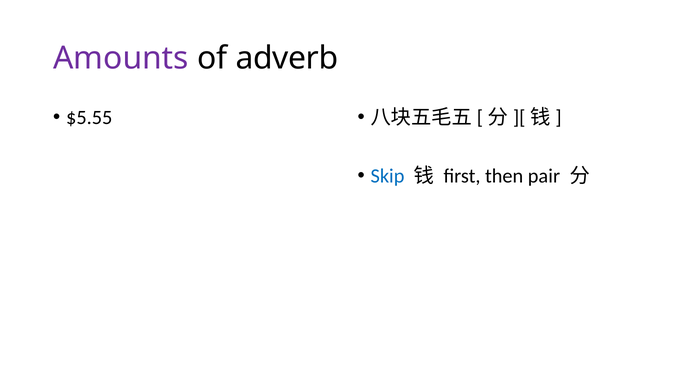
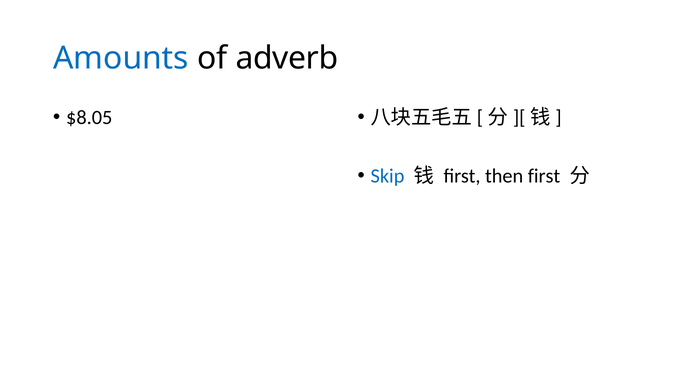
Amounts colour: purple -> blue
$5.55: $5.55 -> $8.05
then pair: pair -> first
